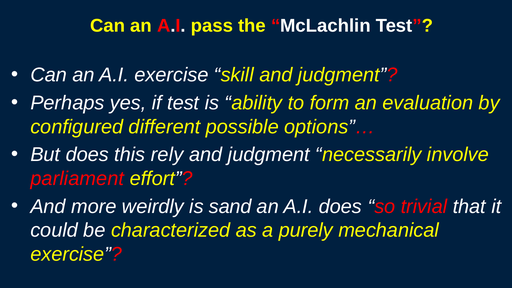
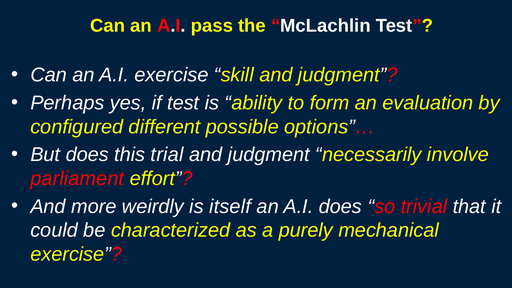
rely: rely -> trial
sand: sand -> itself
